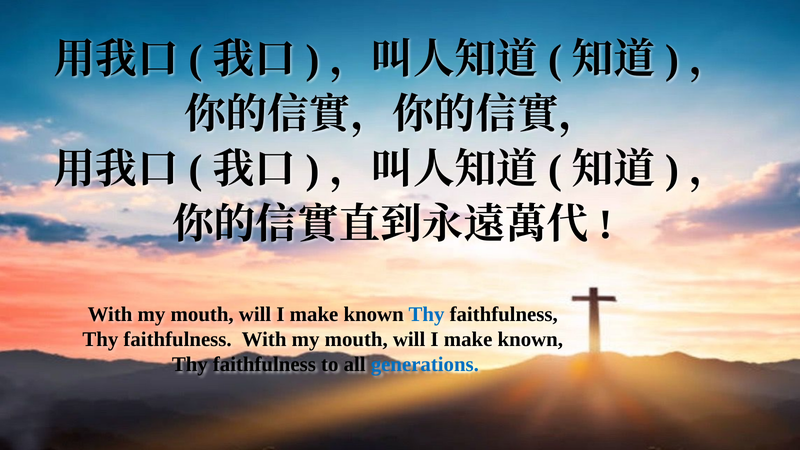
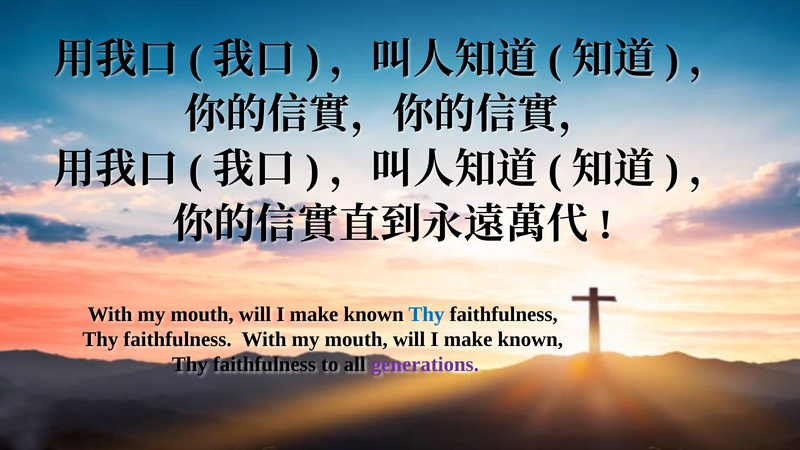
generations colour: blue -> purple
